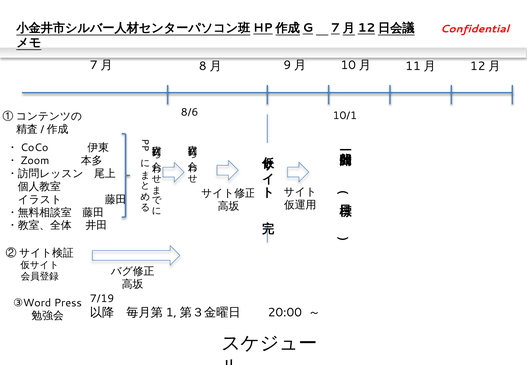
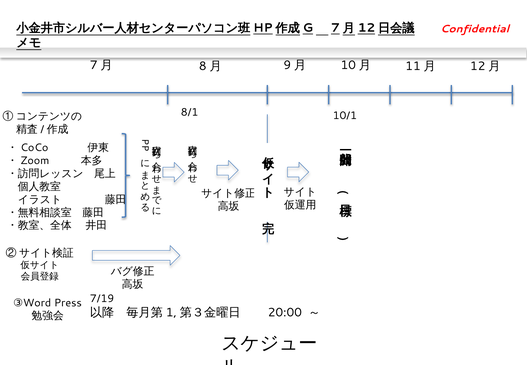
8/6: 8/6 -> 8/1
